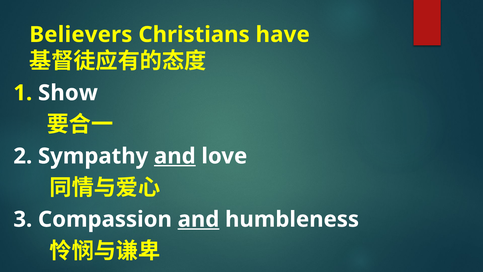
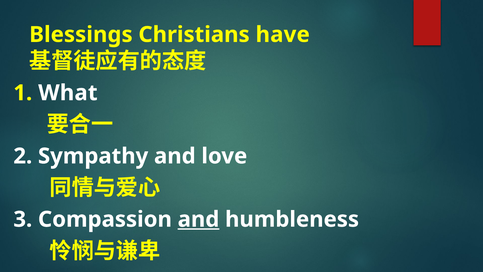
Believers: Believers -> Blessings
Show: Show -> What
and at (175, 156) underline: present -> none
